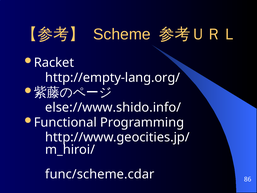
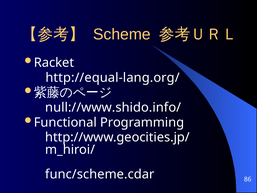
http://empty-lang.org/: http://empty-lang.org/ -> http://equal-lang.org/
else://www.shido.info/: else://www.shido.info/ -> null://www.shido.info/
